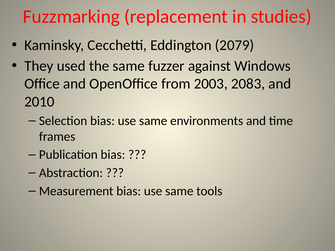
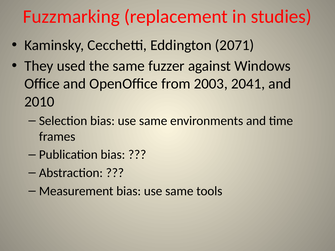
2079: 2079 -> 2071
2083: 2083 -> 2041
